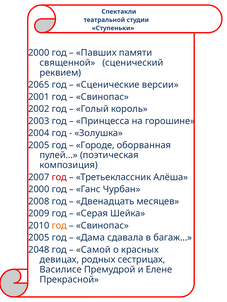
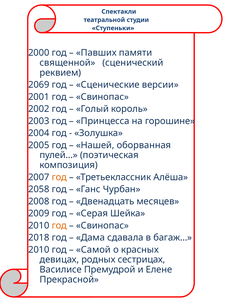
2065: 2065 -> 2069
Городе: Городе -> Нашей
год at (59, 178) colour: red -> orange
2000 at (39, 190): 2000 -> 2058
2005 at (39, 238): 2005 -> 2018
2048 at (39, 250): 2048 -> 2010
